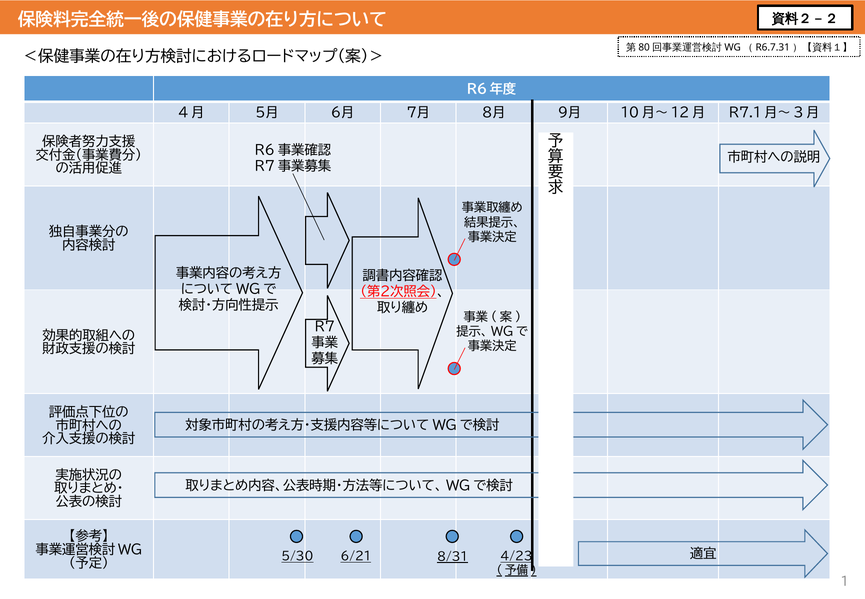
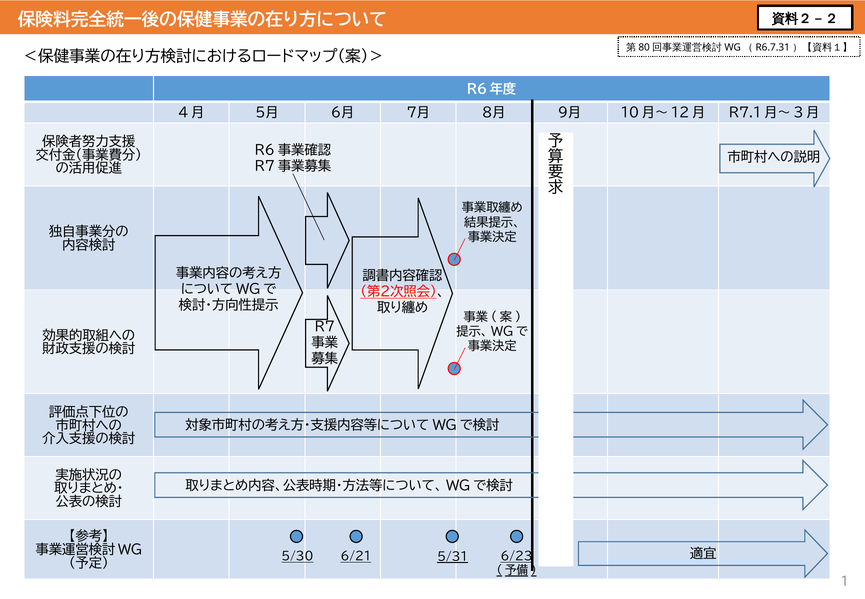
8/31: 8/31 -> 5/31
4/23: 4/23 -> 6/23
